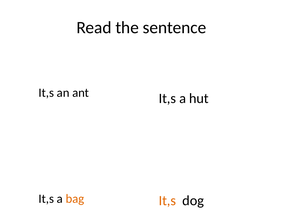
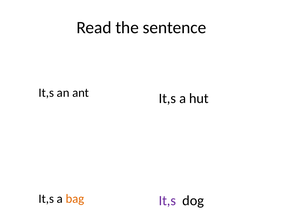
It,s at (167, 200) colour: orange -> purple
